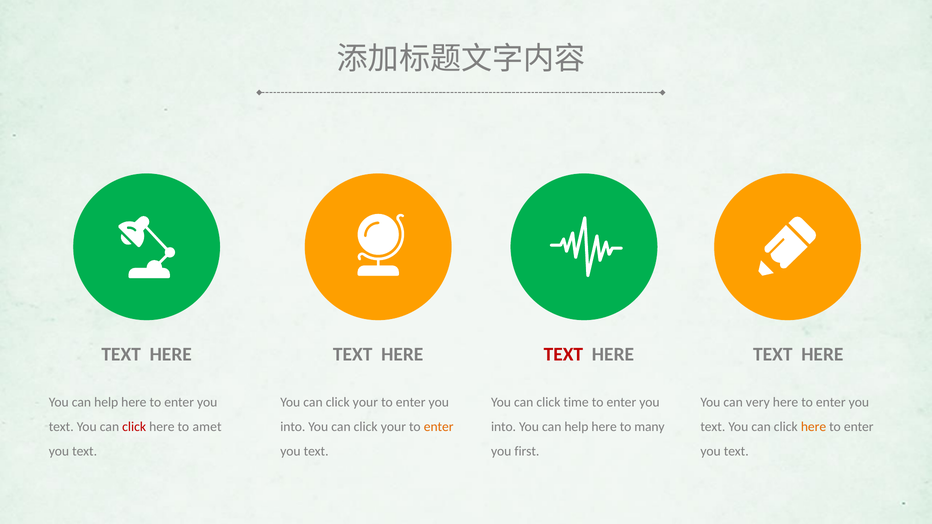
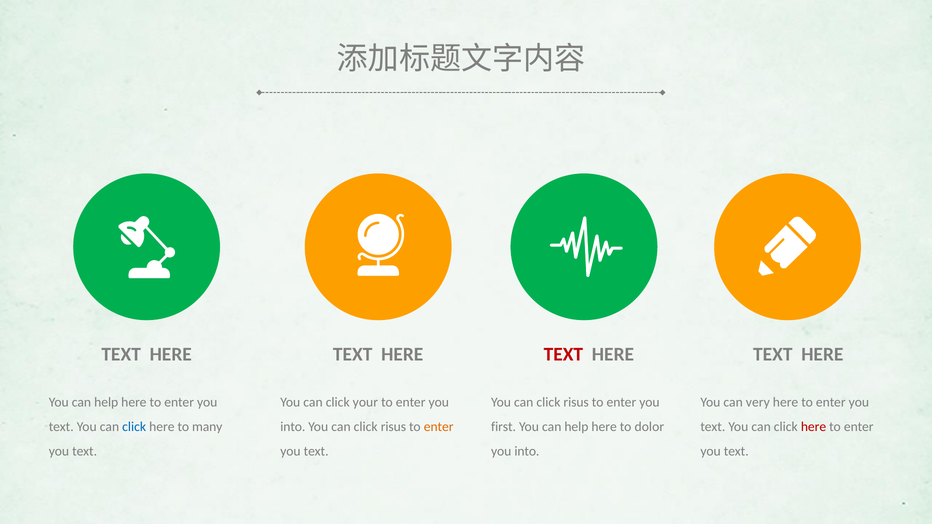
time at (576, 402): time -> risus
click at (134, 427) colour: red -> blue
amet: amet -> many
your at (393, 427): your -> risus
into at (504, 427): into -> first
many: many -> dolor
here at (814, 427) colour: orange -> red
first at (527, 451): first -> into
